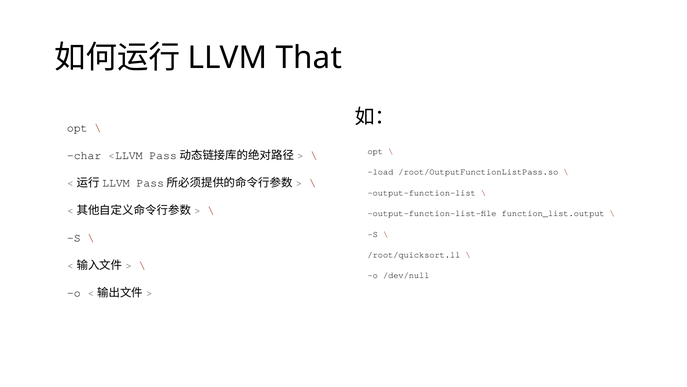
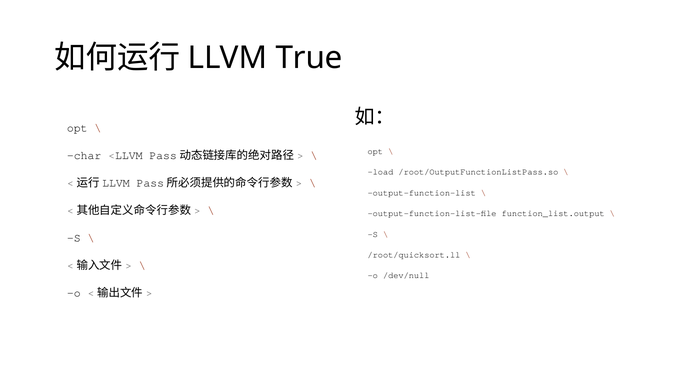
That: That -> True
